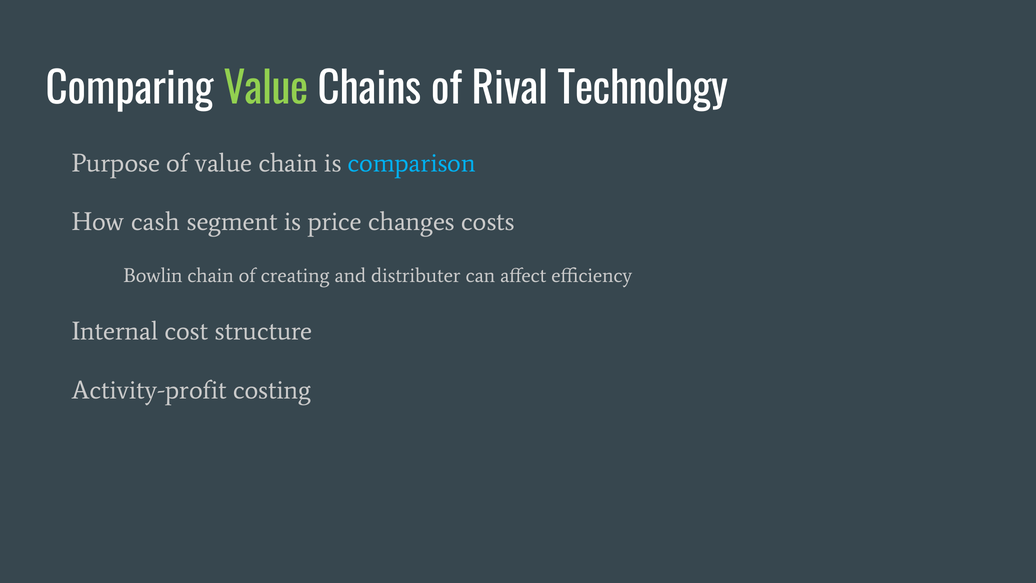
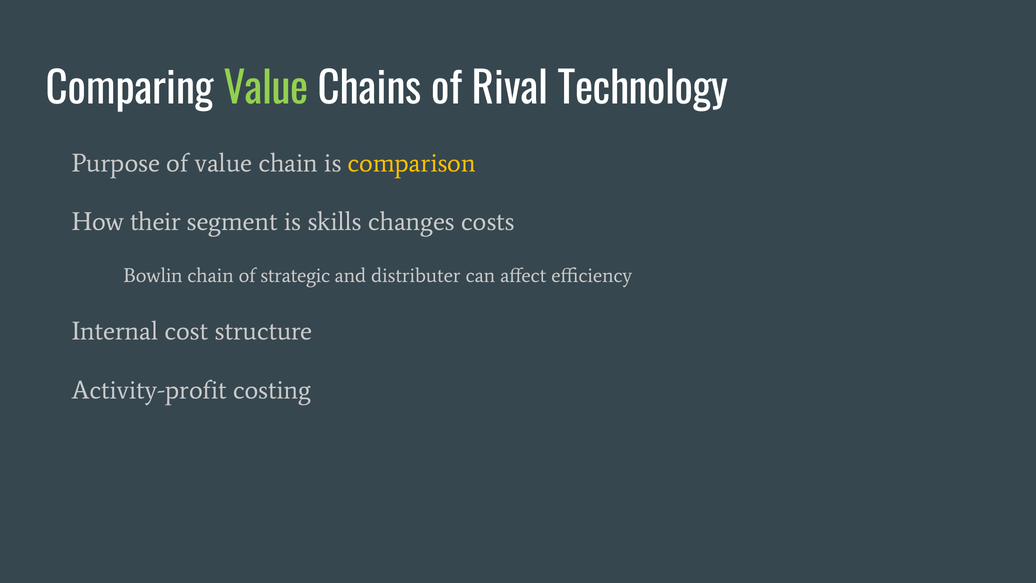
comparison colour: light blue -> yellow
cash: cash -> their
price: price -> skills
creating: creating -> strategic
